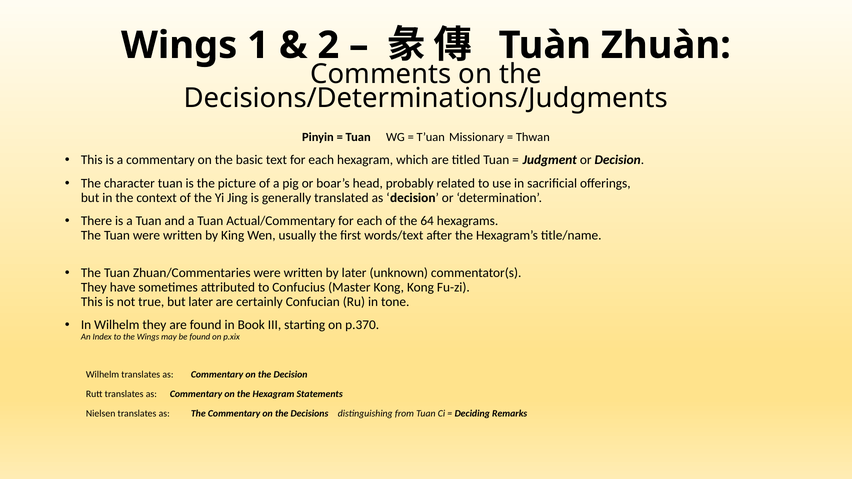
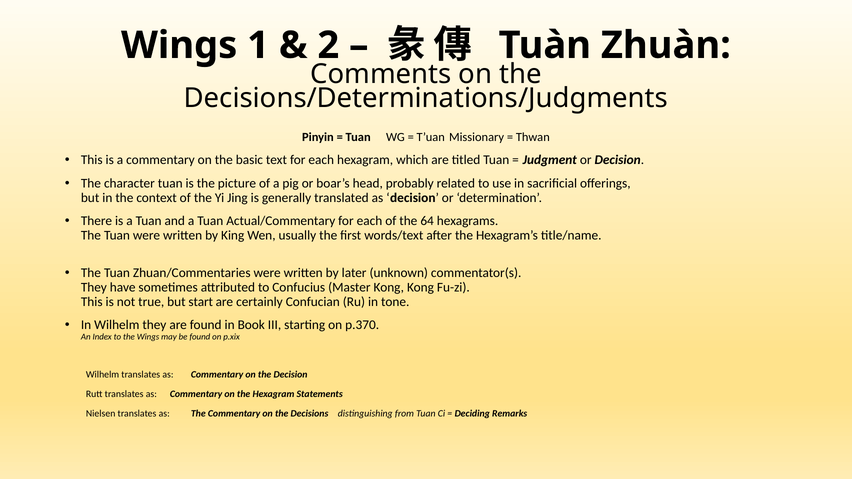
but later: later -> start
